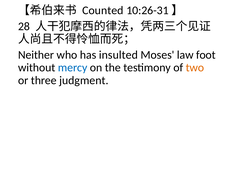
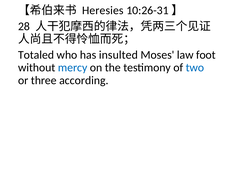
Counted: Counted -> Heresies
Neither: Neither -> Totaled
two colour: orange -> blue
judgment: judgment -> according
